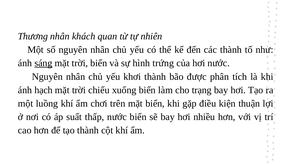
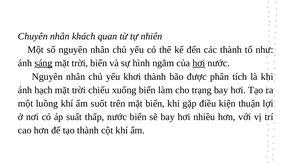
Thương: Thương -> Chuyên
trứng: trứng -> ngắm
hơi at (199, 63) underline: none -> present
chơi: chơi -> suốt
